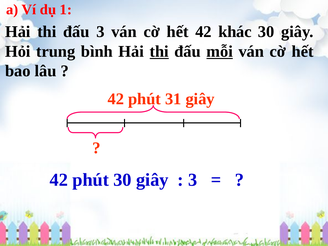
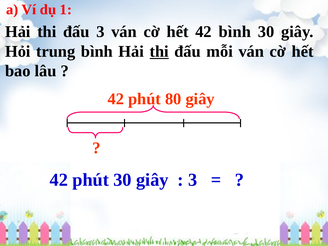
42 khác: khác -> bình
mỗi underline: present -> none
31: 31 -> 80
